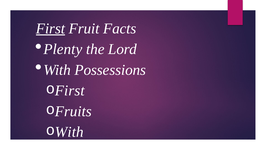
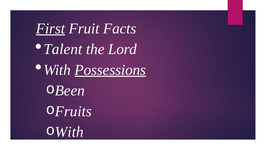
Plenty: Plenty -> Talent
Possessions underline: none -> present
First at (70, 90): First -> Been
